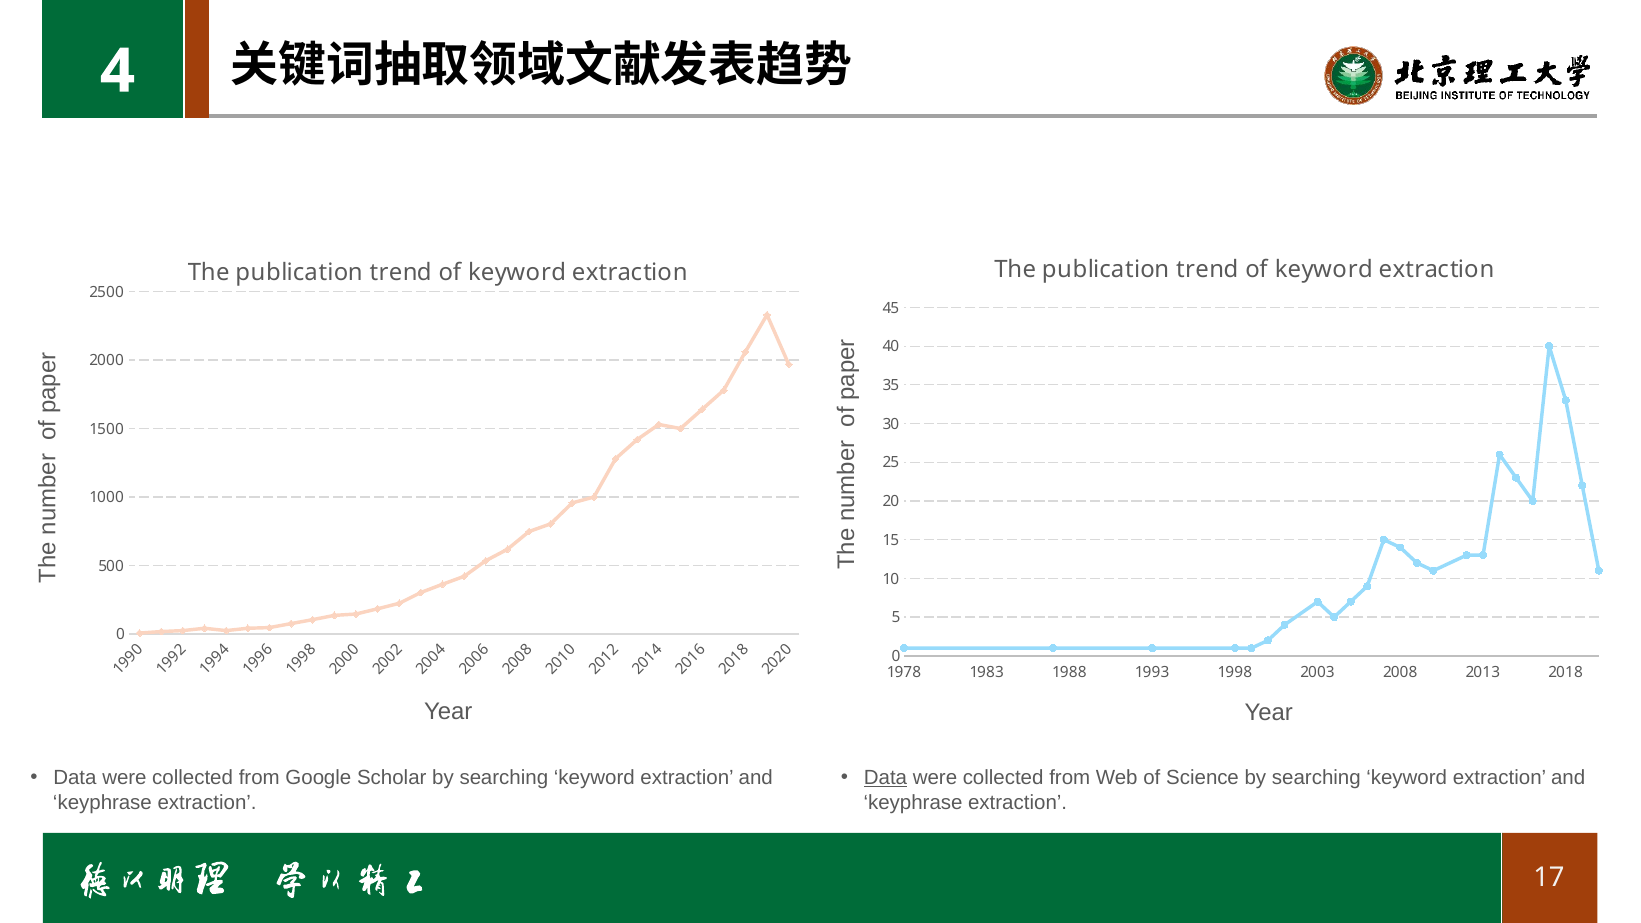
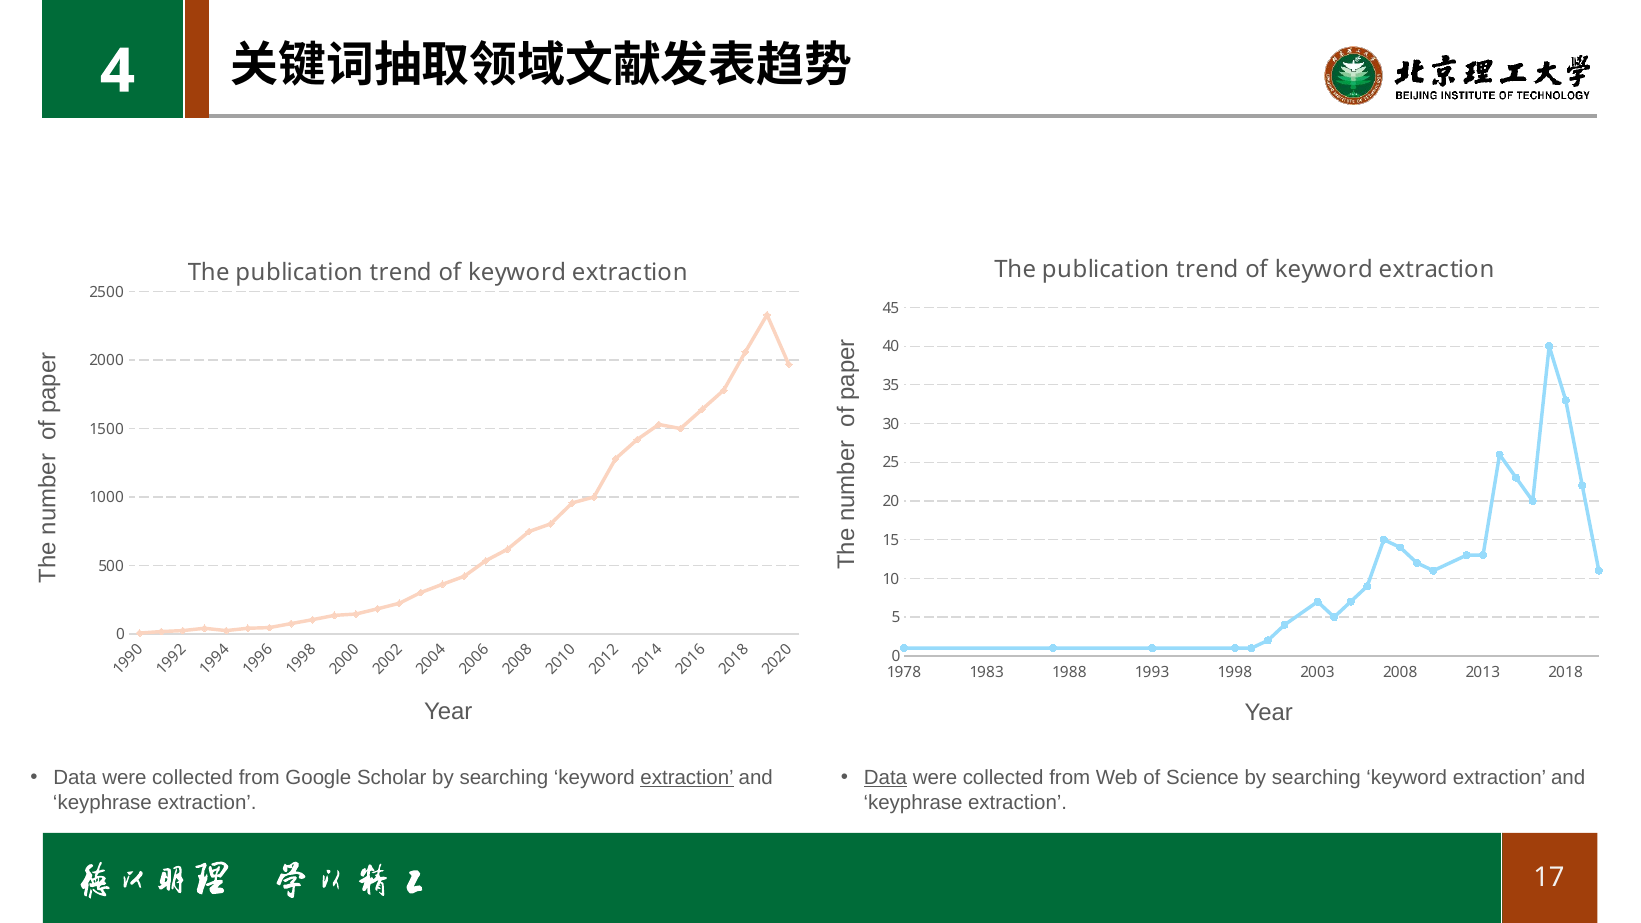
extraction at (687, 778) underline: none -> present
